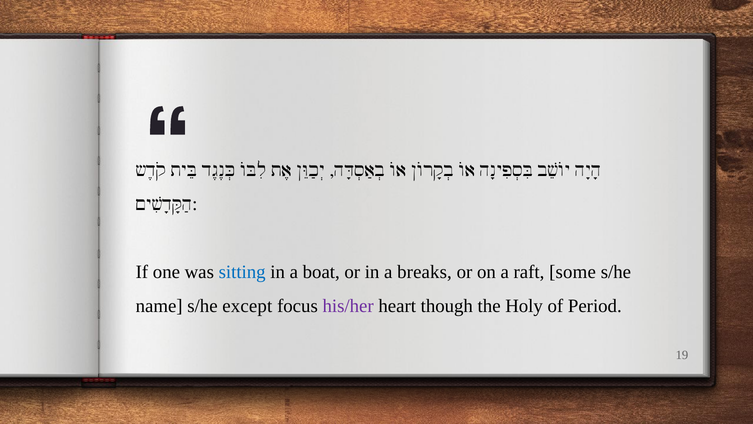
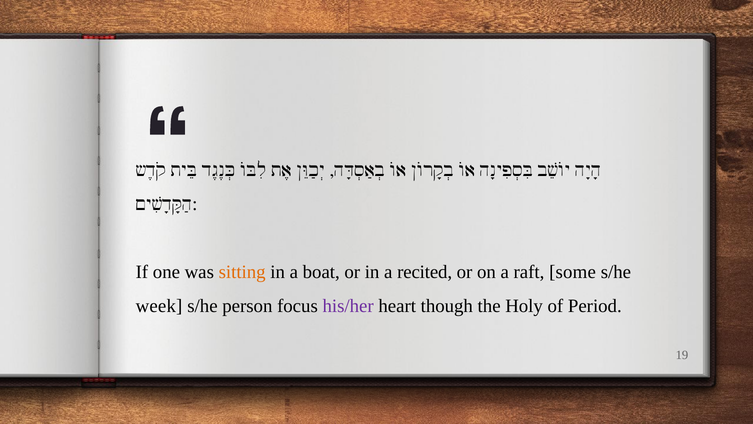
sitting colour: blue -> orange
breaks: breaks -> recited
name: name -> week
except: except -> person
